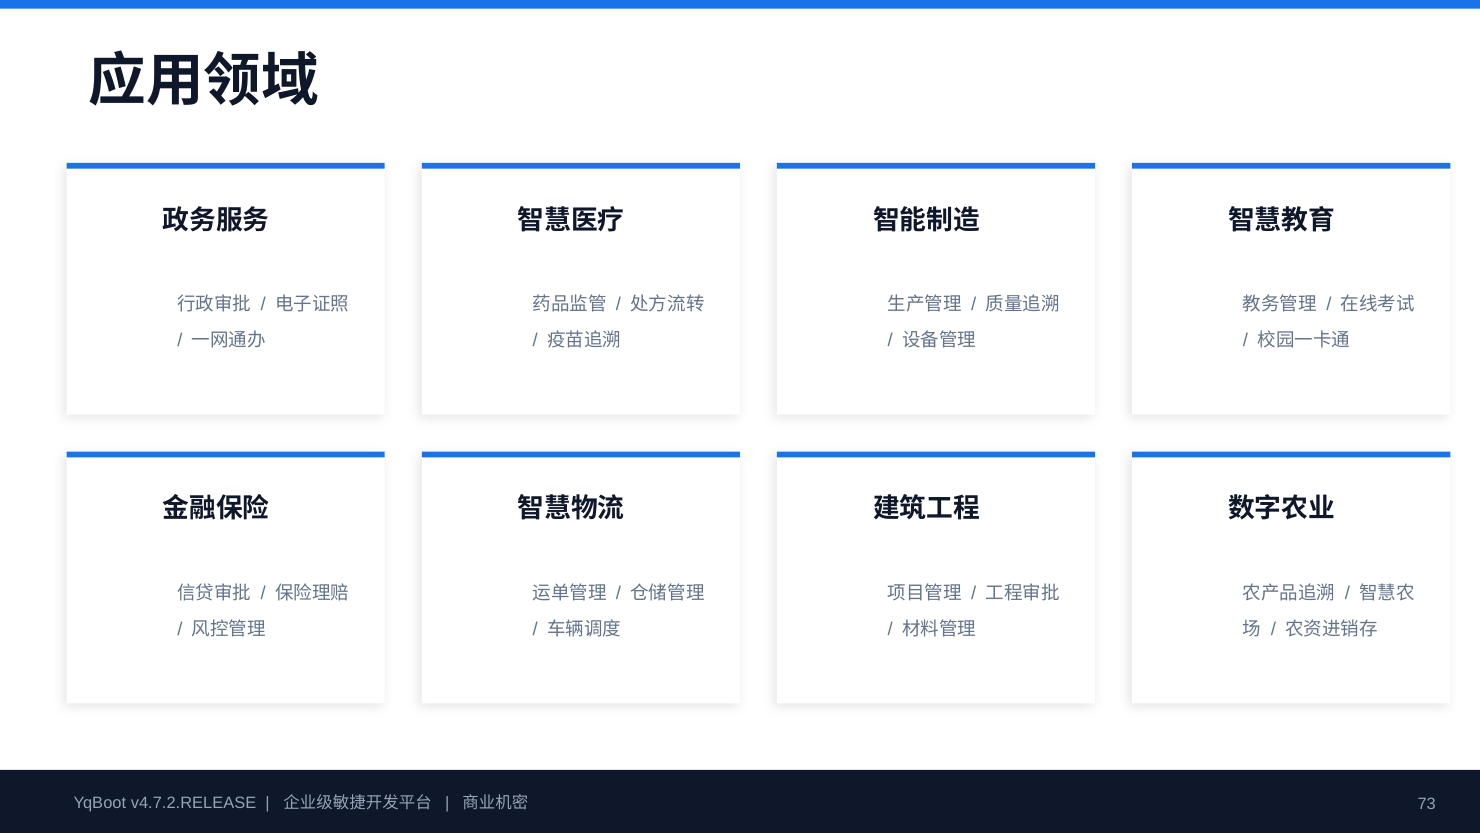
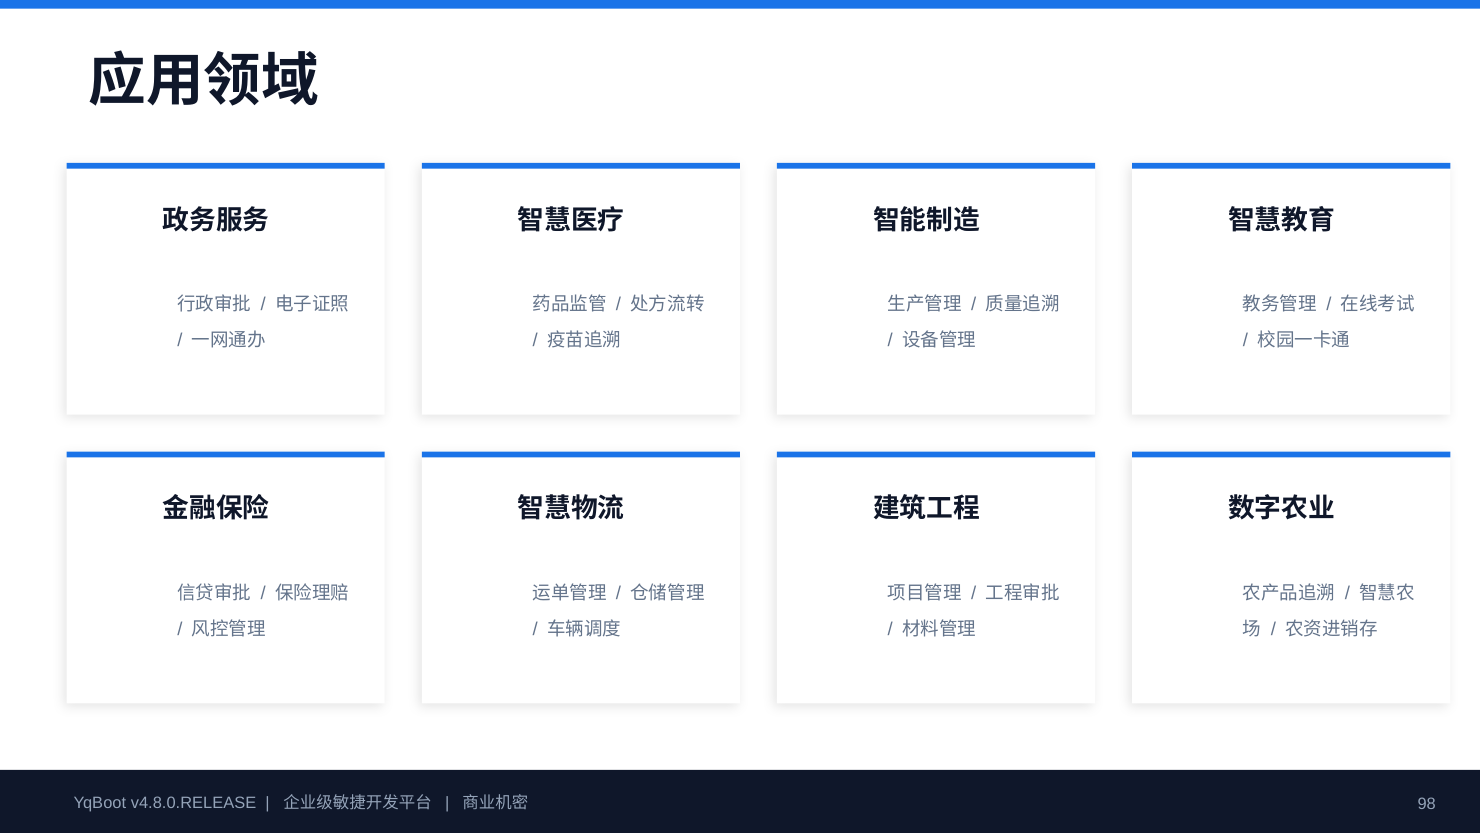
v4.7.2.RELEASE: v4.7.2.RELEASE -> v4.8.0.RELEASE
73: 73 -> 98
